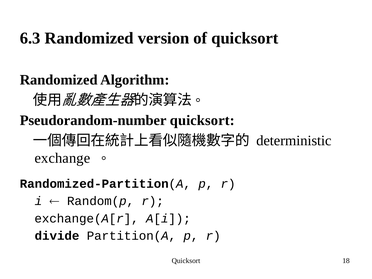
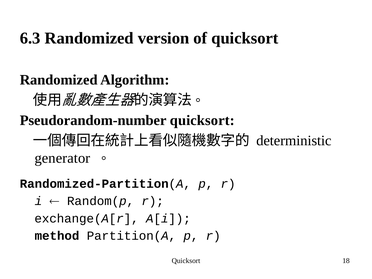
exchange: exchange -> generator
divide: divide -> method
